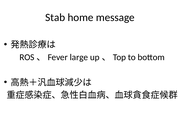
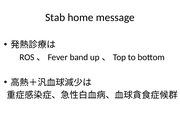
large: large -> band
